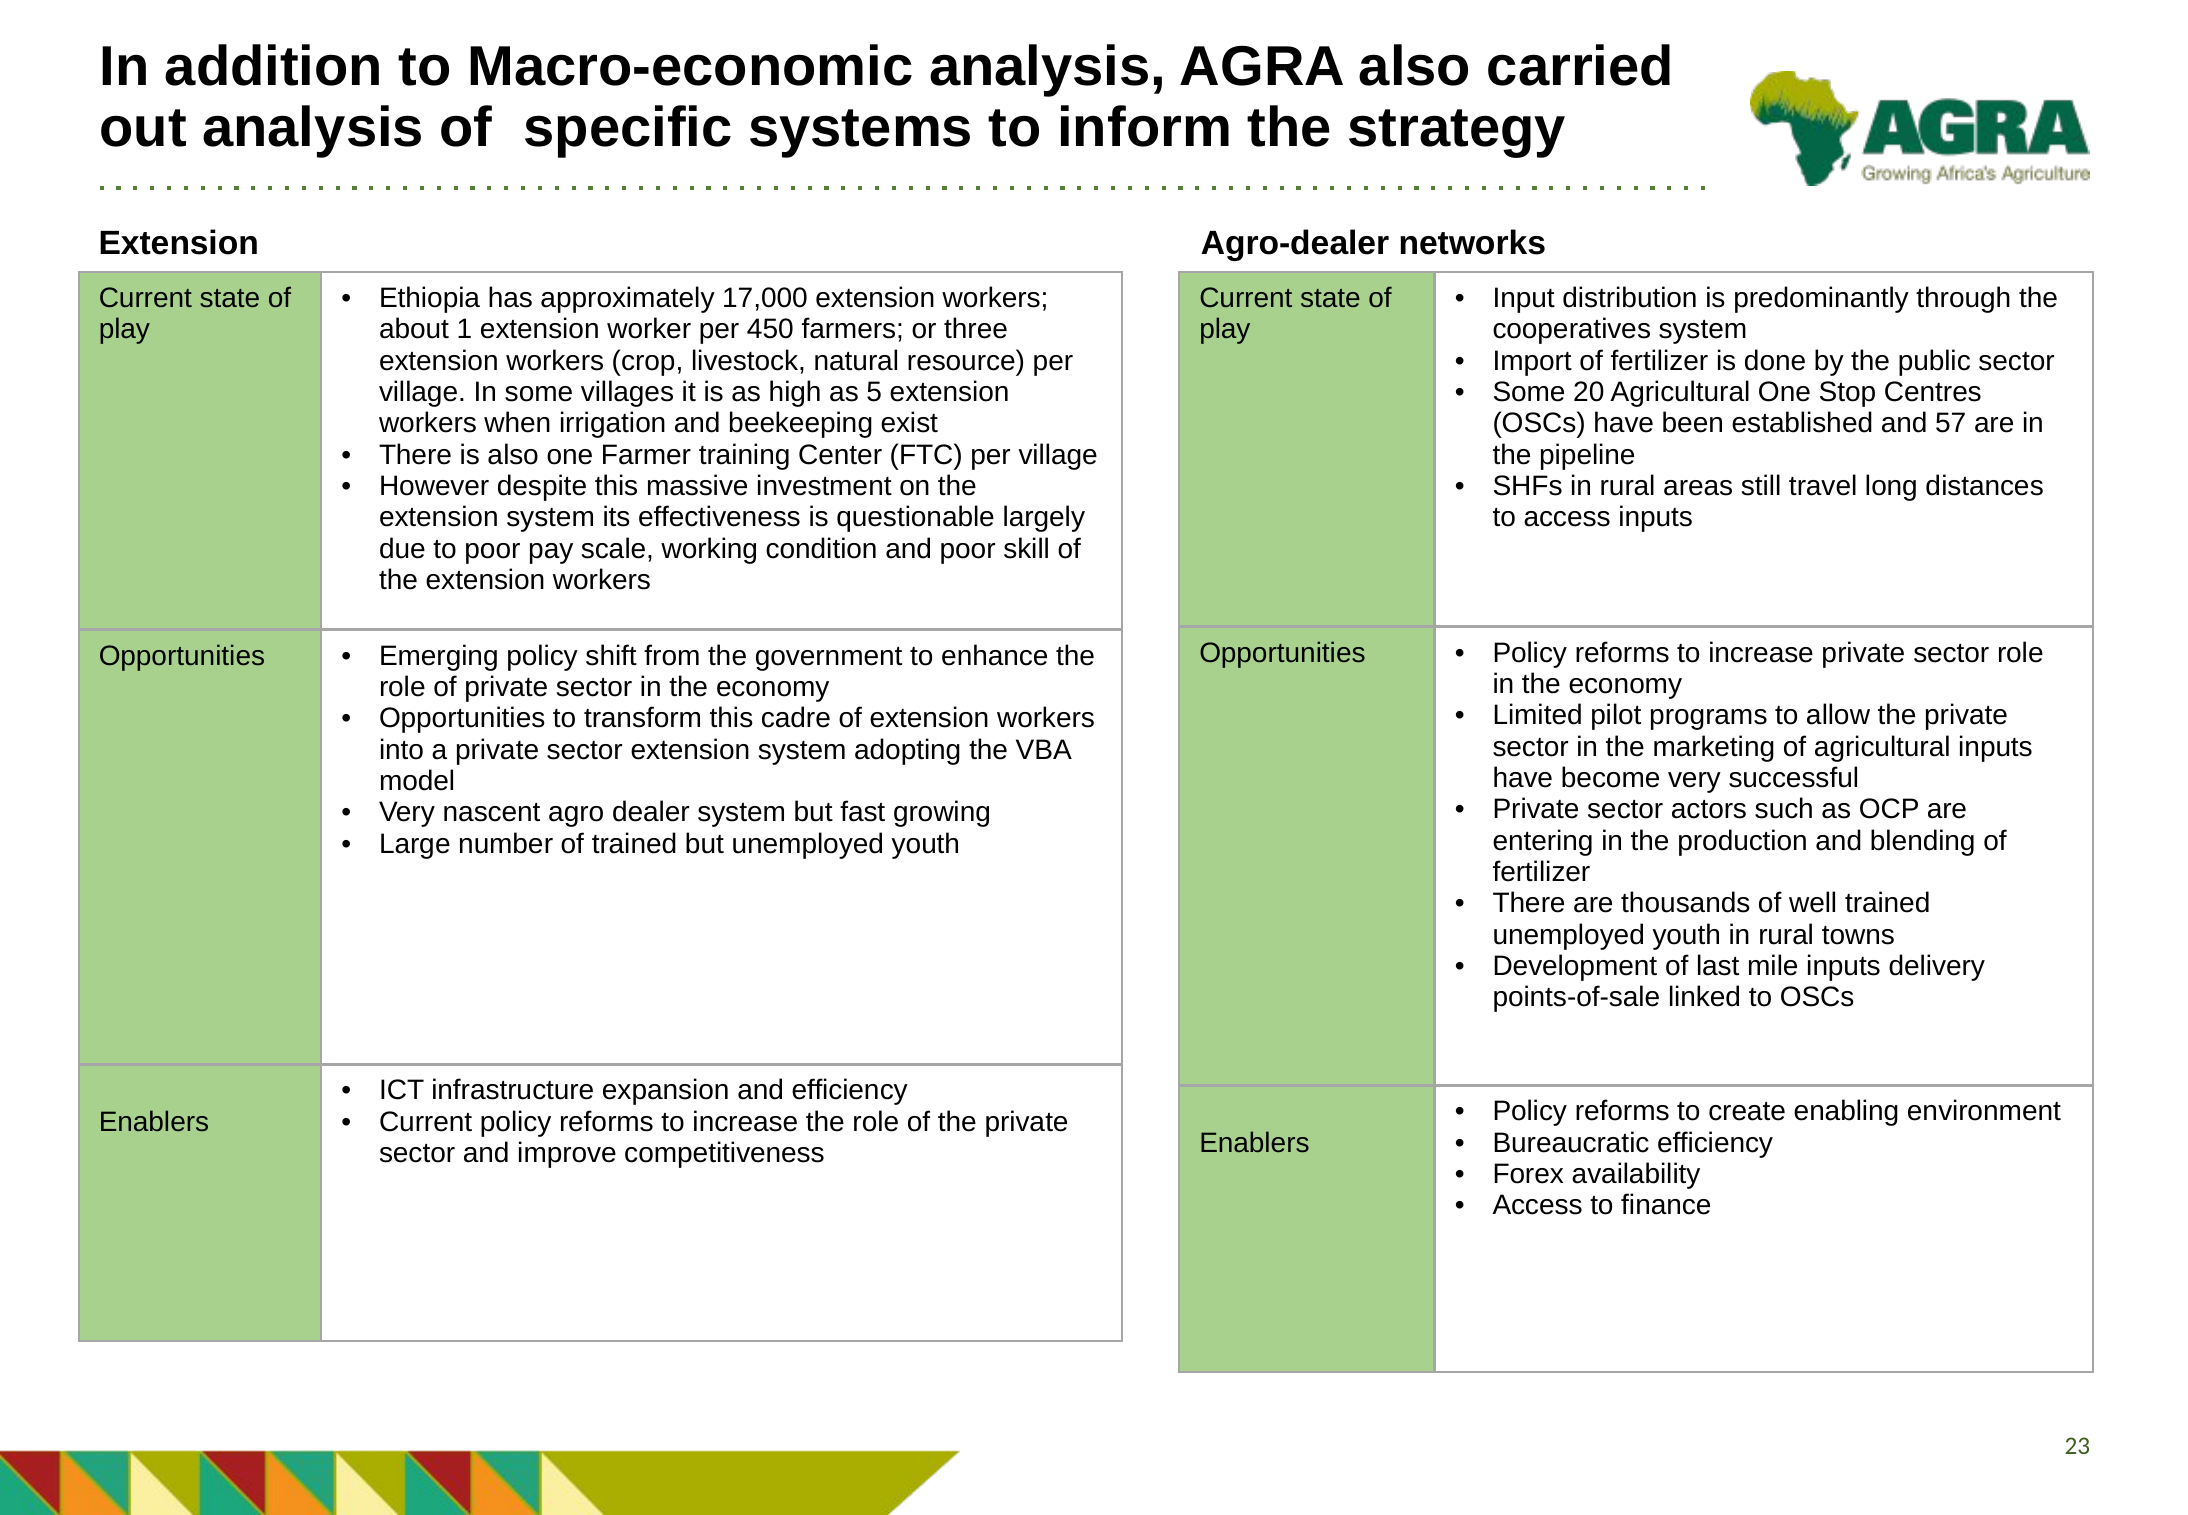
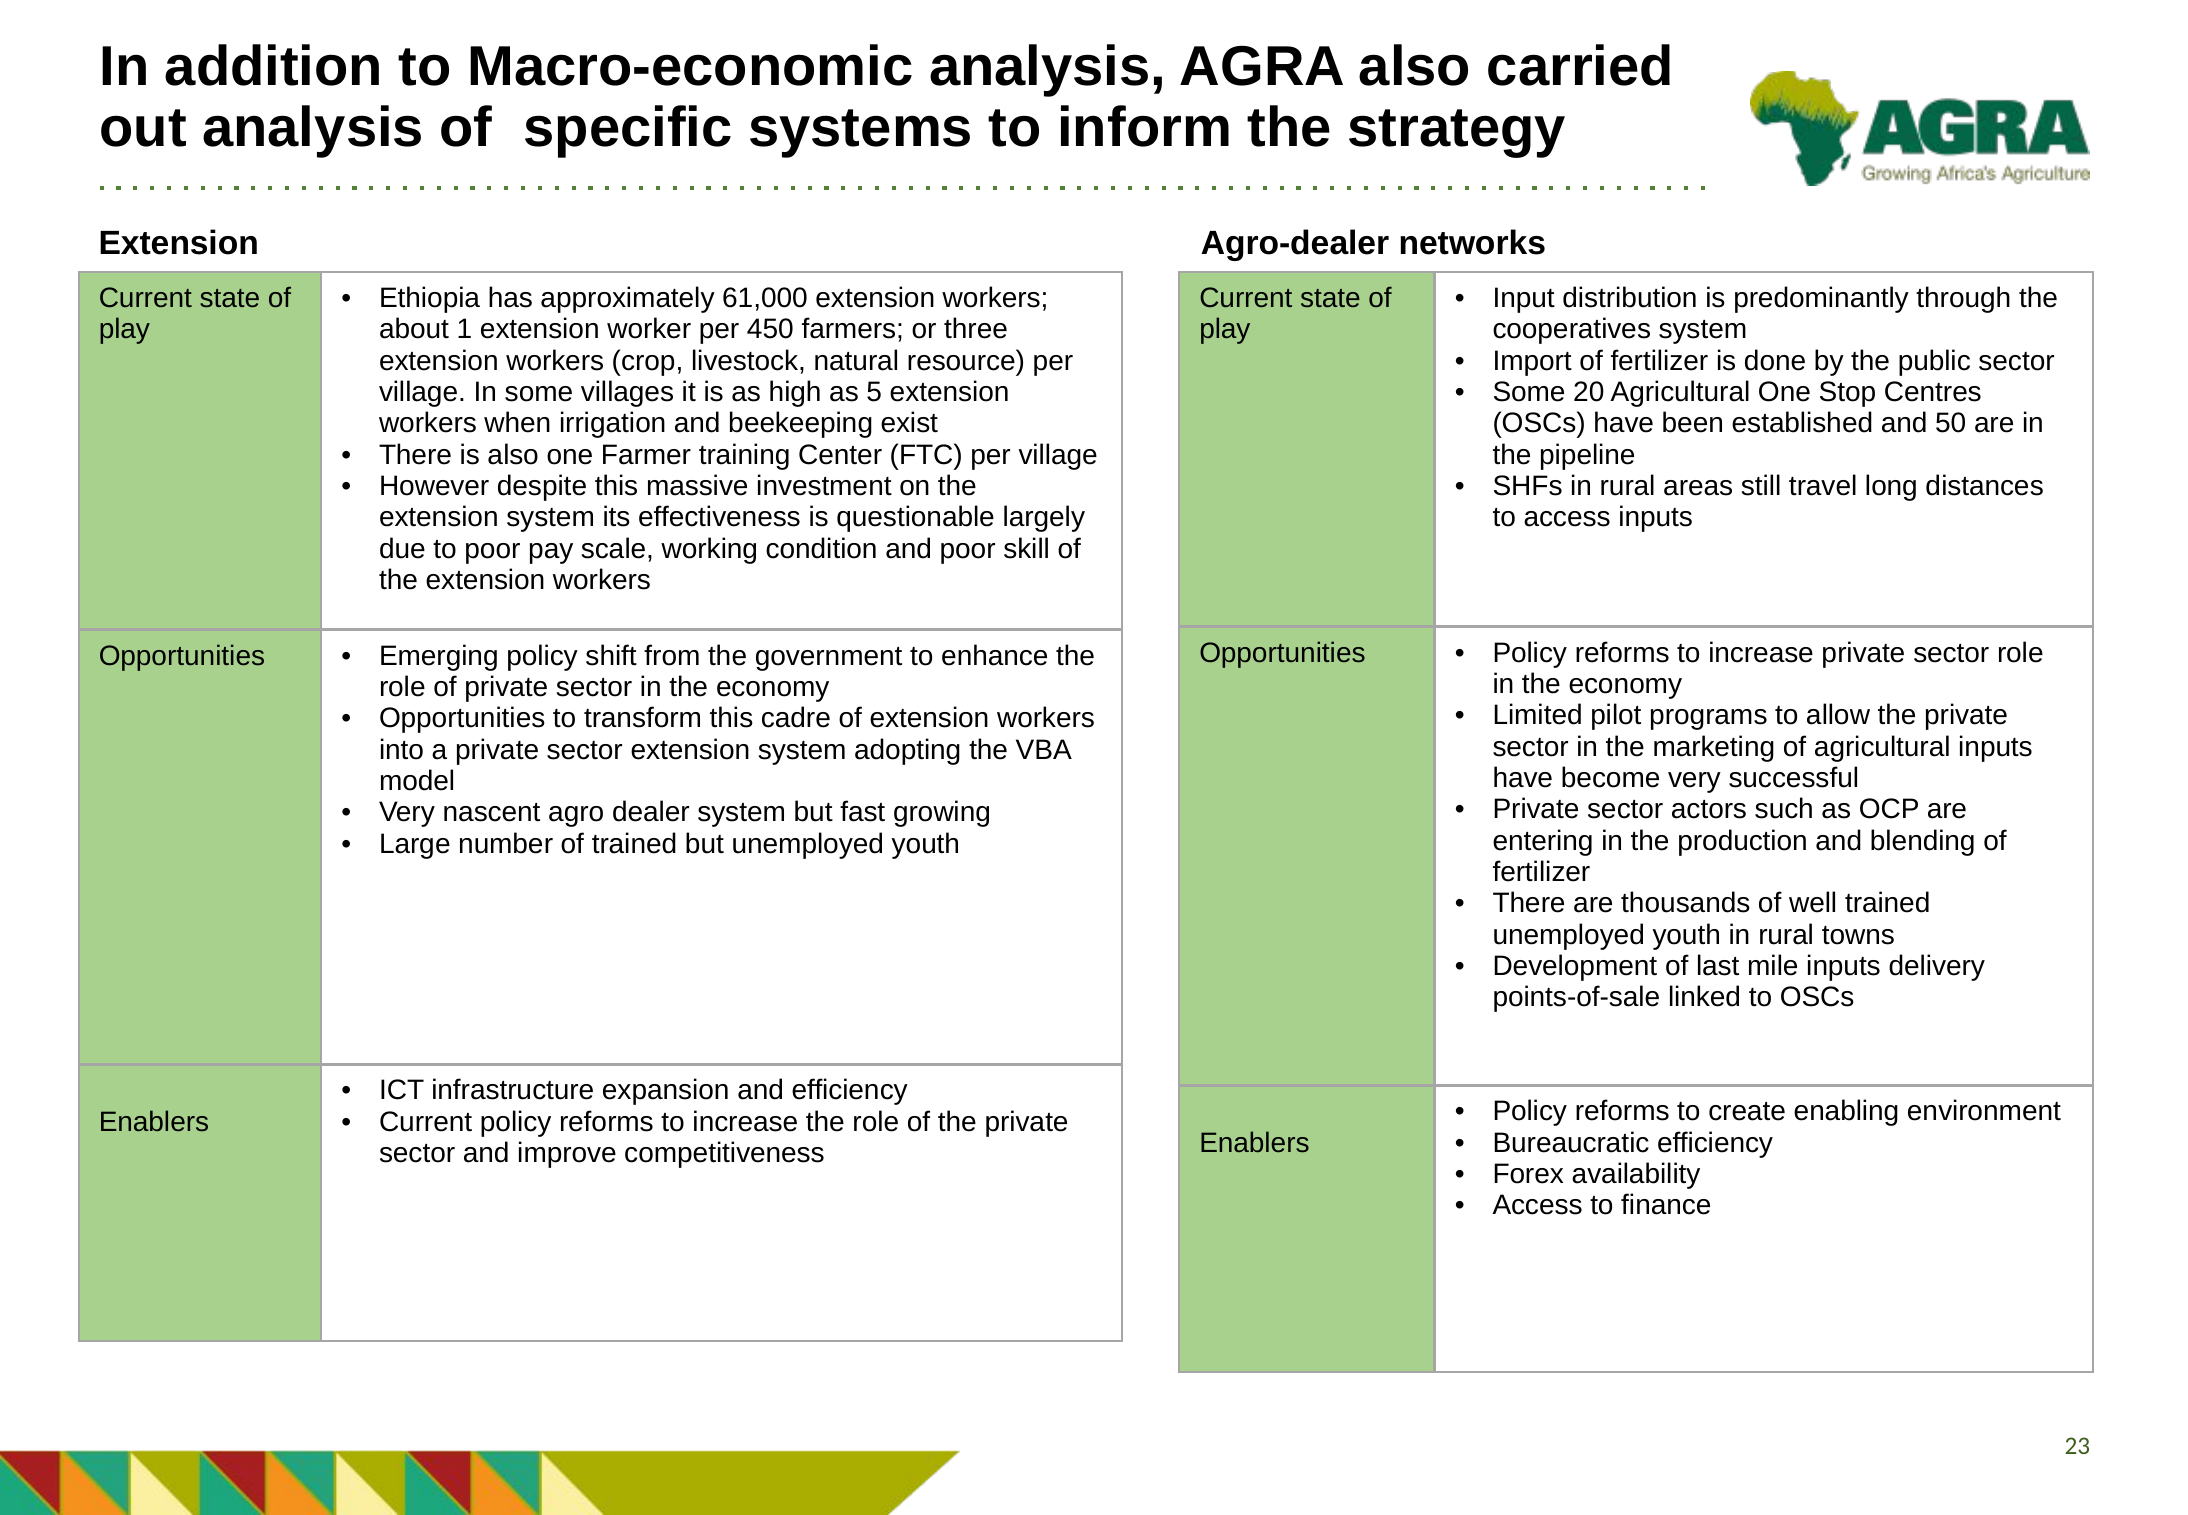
17,000: 17,000 -> 61,000
57: 57 -> 50
